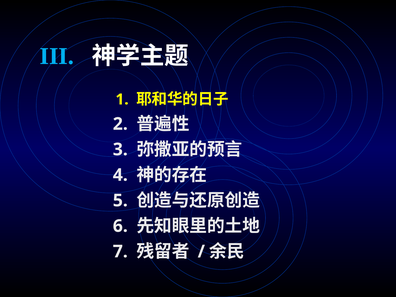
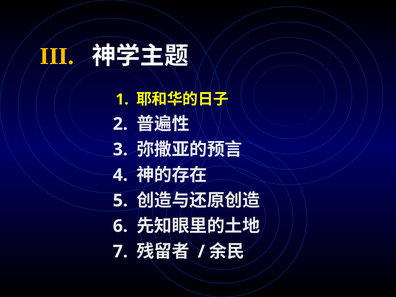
III colour: light blue -> yellow
